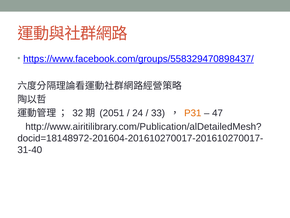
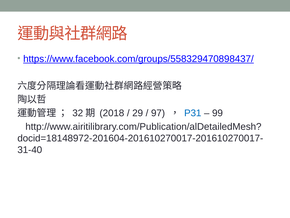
2051: 2051 -> 2018
24: 24 -> 29
33: 33 -> 97
P31 colour: orange -> blue
47: 47 -> 99
